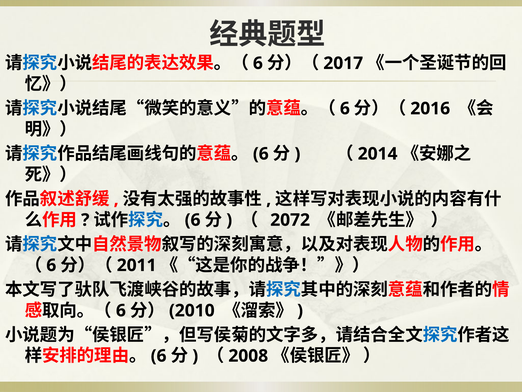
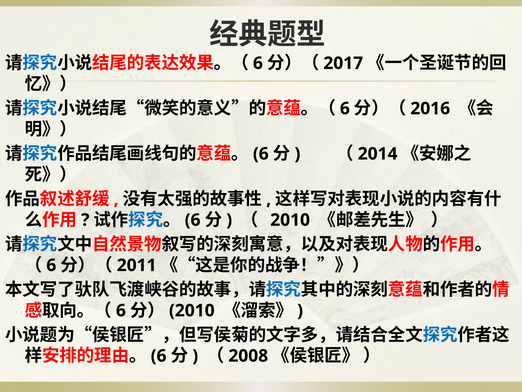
2072 at (290, 220): 2072 -> 2010
